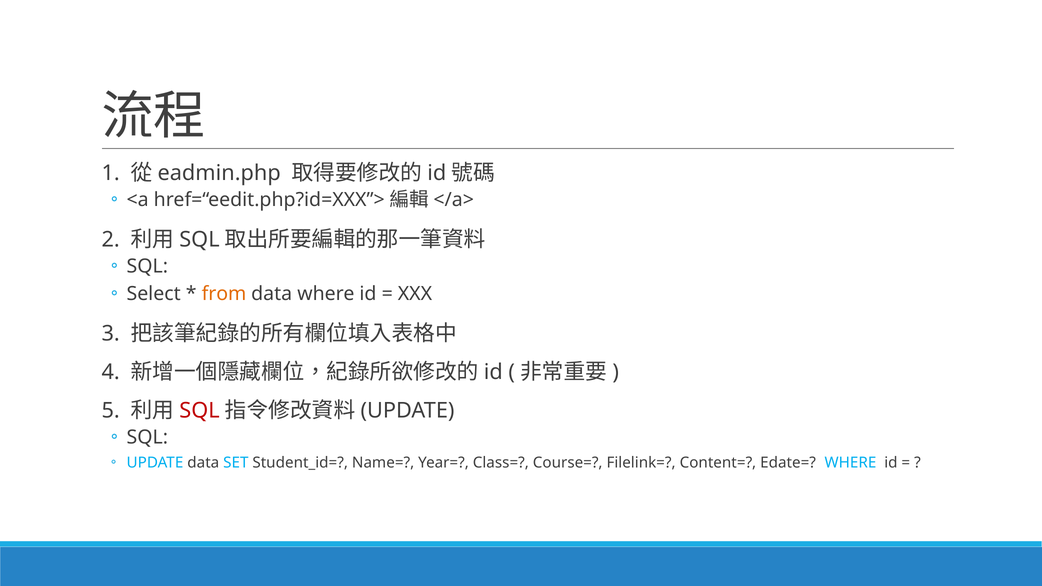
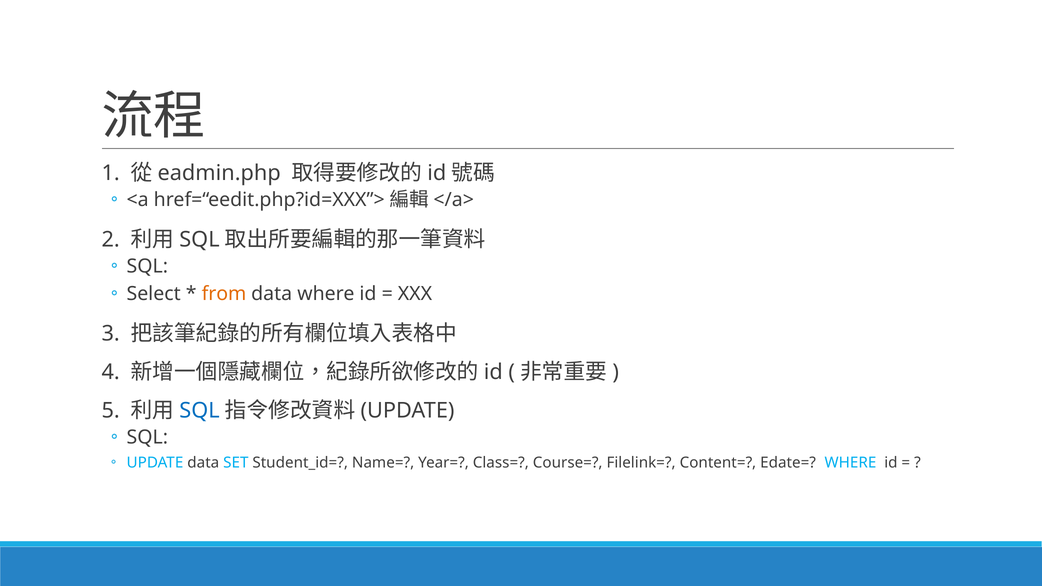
SQL at (199, 411) colour: red -> blue
